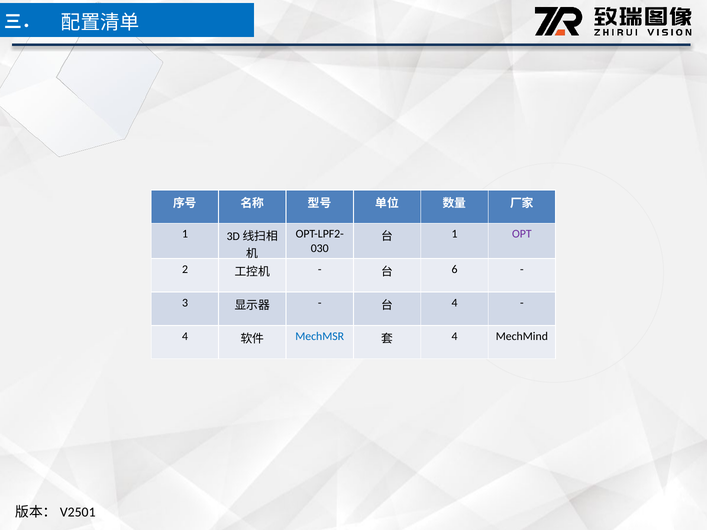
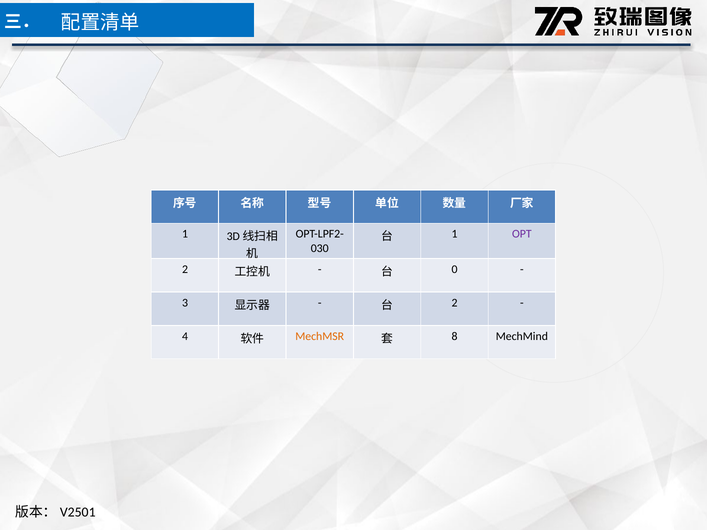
6: 6 -> 0
4 at (455, 303): 4 -> 2
MechMSR colour: blue -> orange
4 at (455, 336): 4 -> 8
